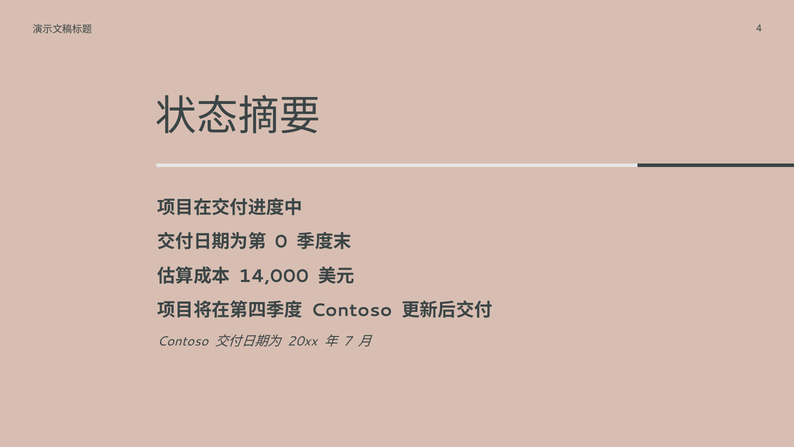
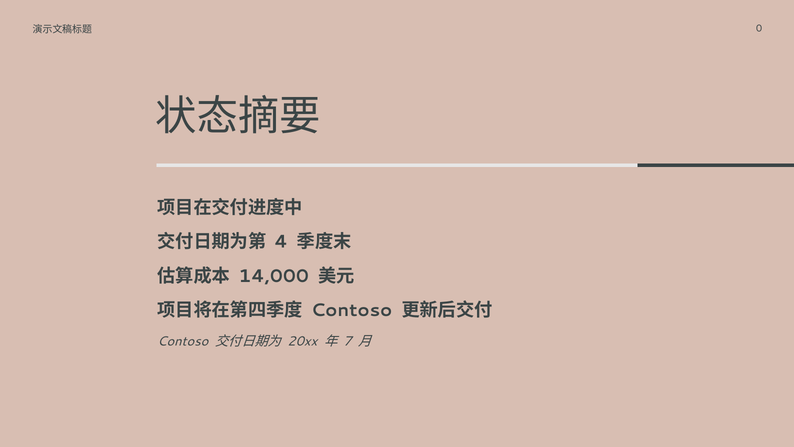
4: 4 -> 0
0: 0 -> 4
